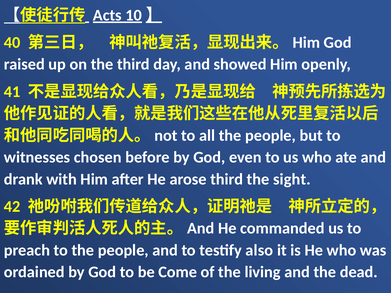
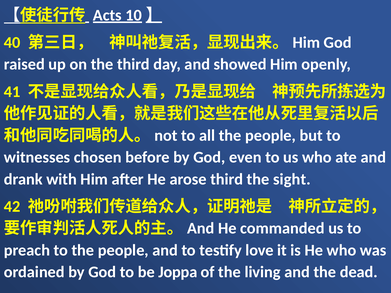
also: also -> love
Come: Come -> Joppa
